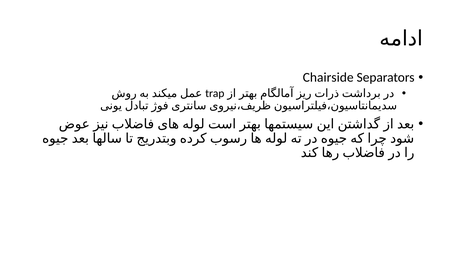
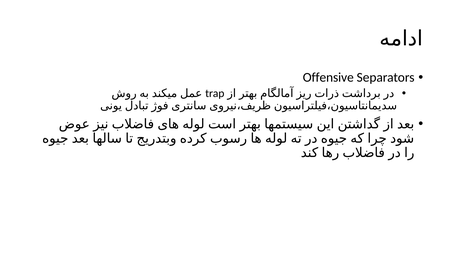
Chairside: Chairside -> Offensive
